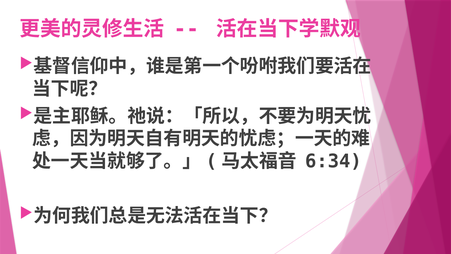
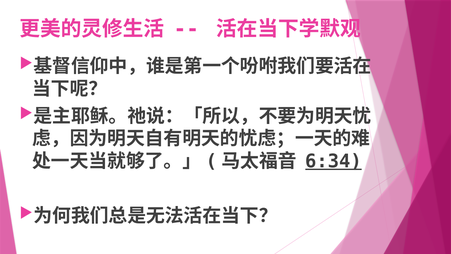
6:34 underline: none -> present
